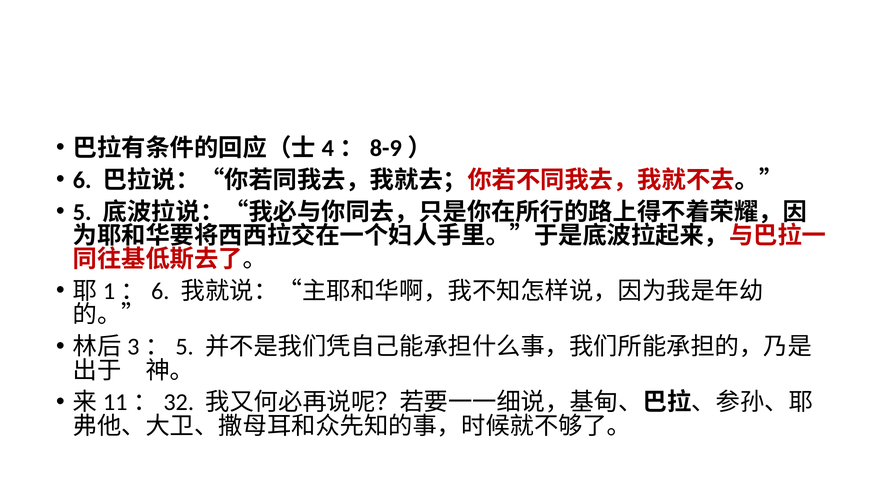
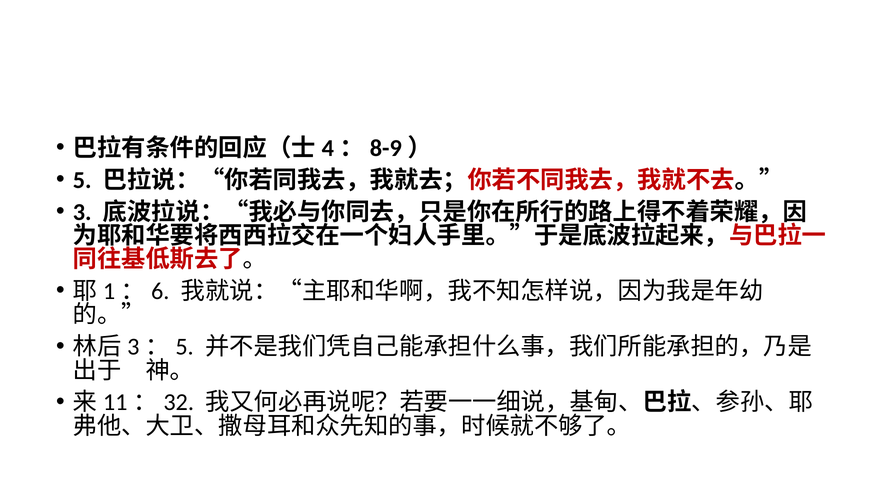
6: 6 -> 5
5: 5 -> 3
